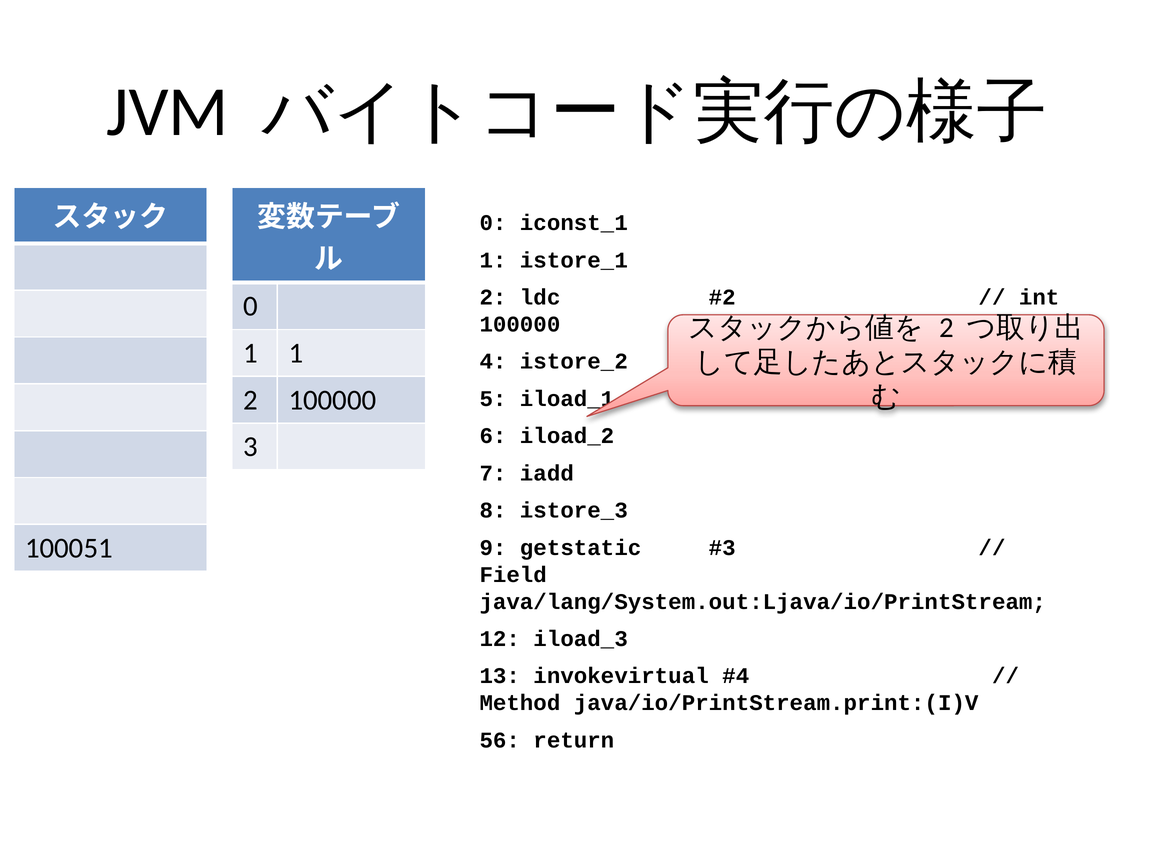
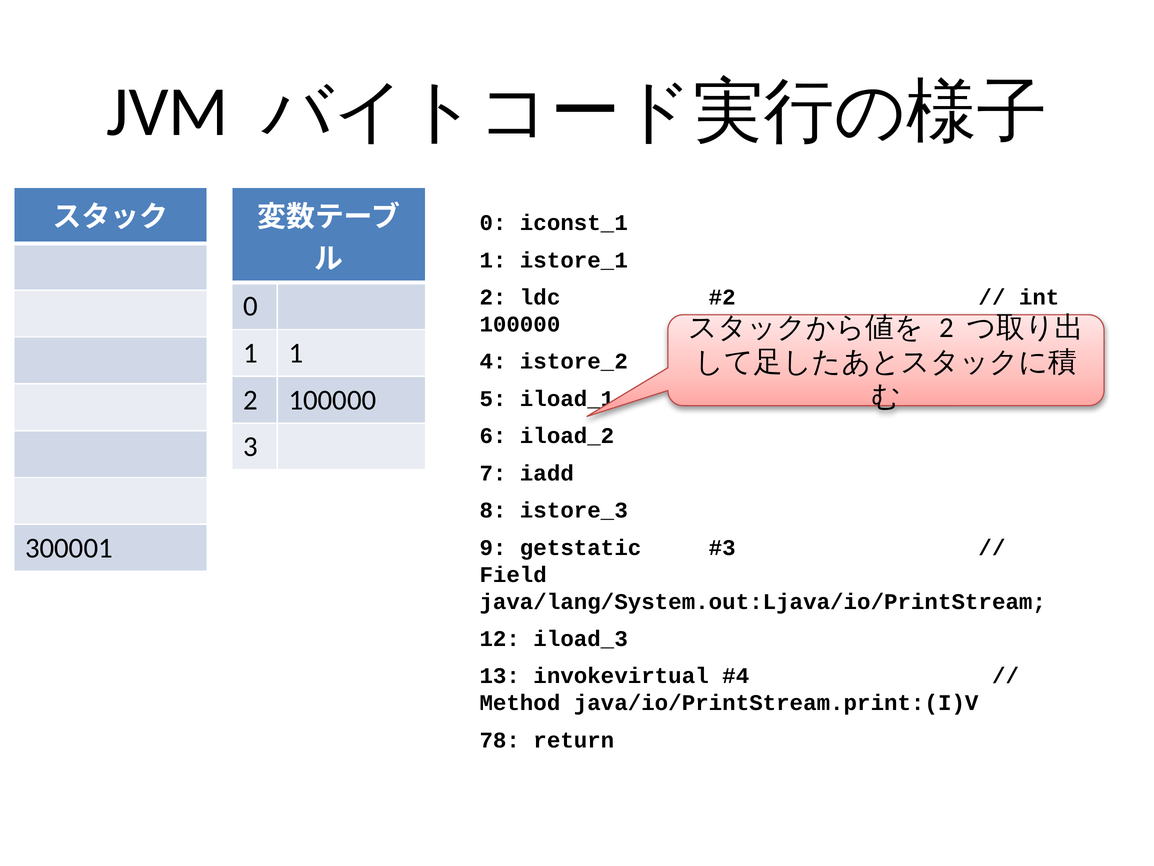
100051: 100051 -> 300001
56: 56 -> 78
